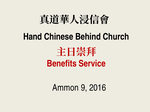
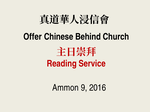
Hand: Hand -> Offer
Benefits: Benefits -> Reading
